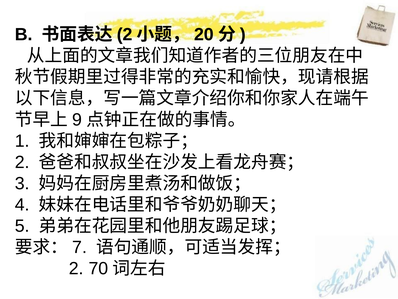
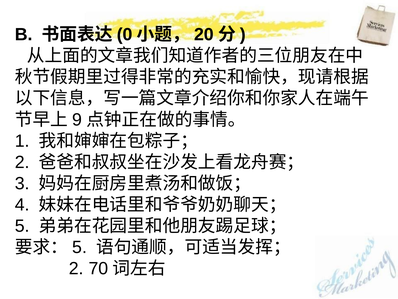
2 at (125, 35): 2 -> 0
7 at (80, 247): 7 -> 5
